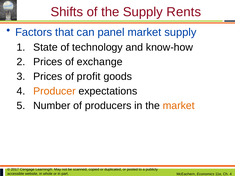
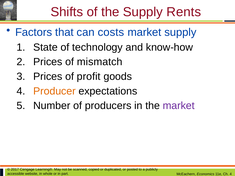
panel: panel -> costs
exchange: exchange -> mismatch
market at (179, 106) colour: orange -> purple
